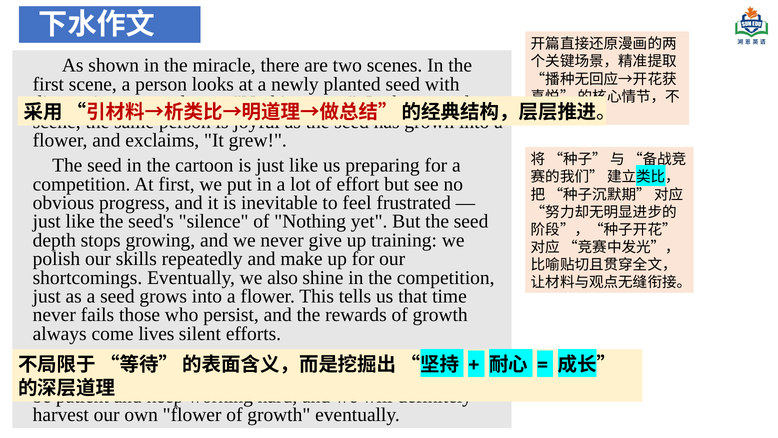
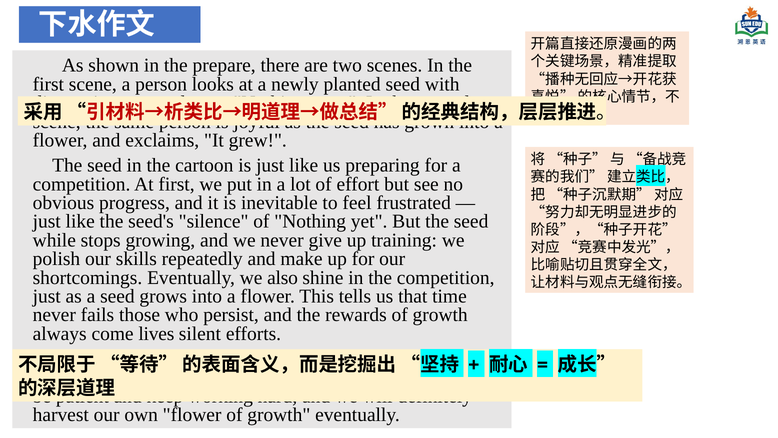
miracle: miracle -> prepare
depth: depth -> while
